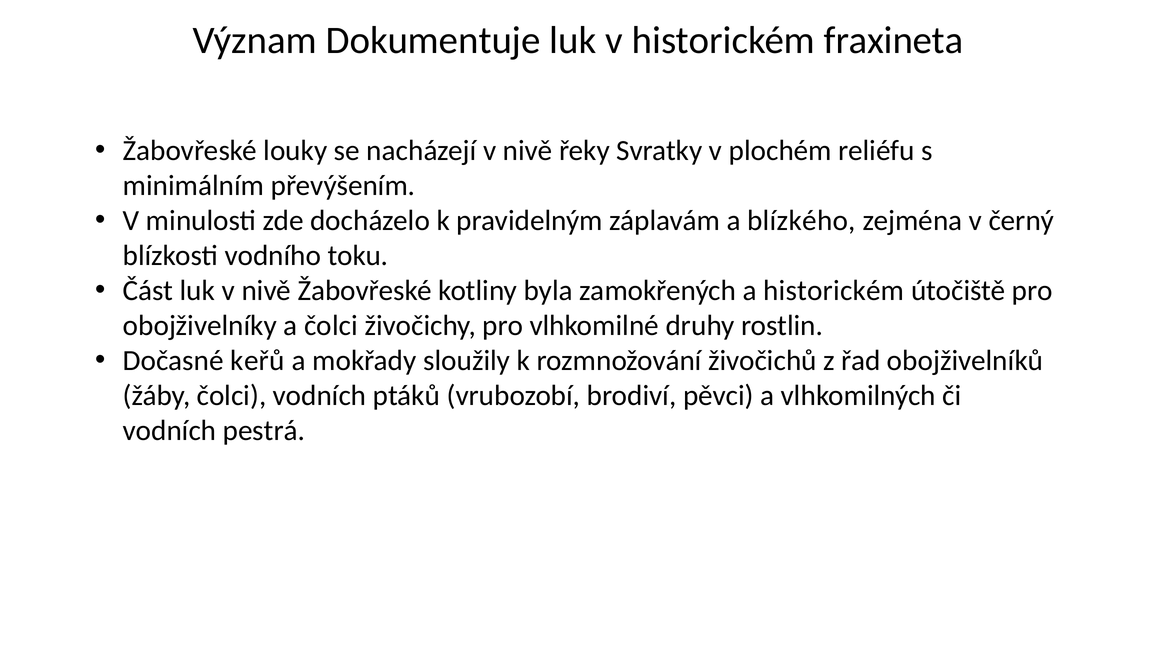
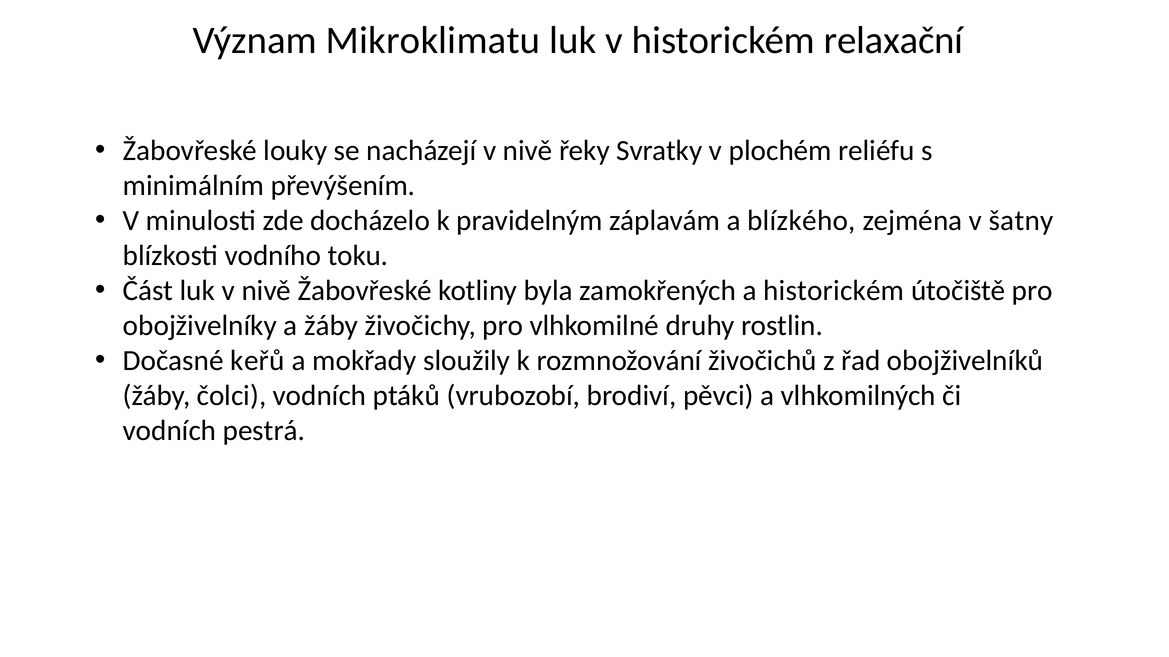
Dokumentuje: Dokumentuje -> Mikroklimatu
fraxineta: fraxineta -> relaxační
černý: černý -> šatny
a čolci: čolci -> žáby
